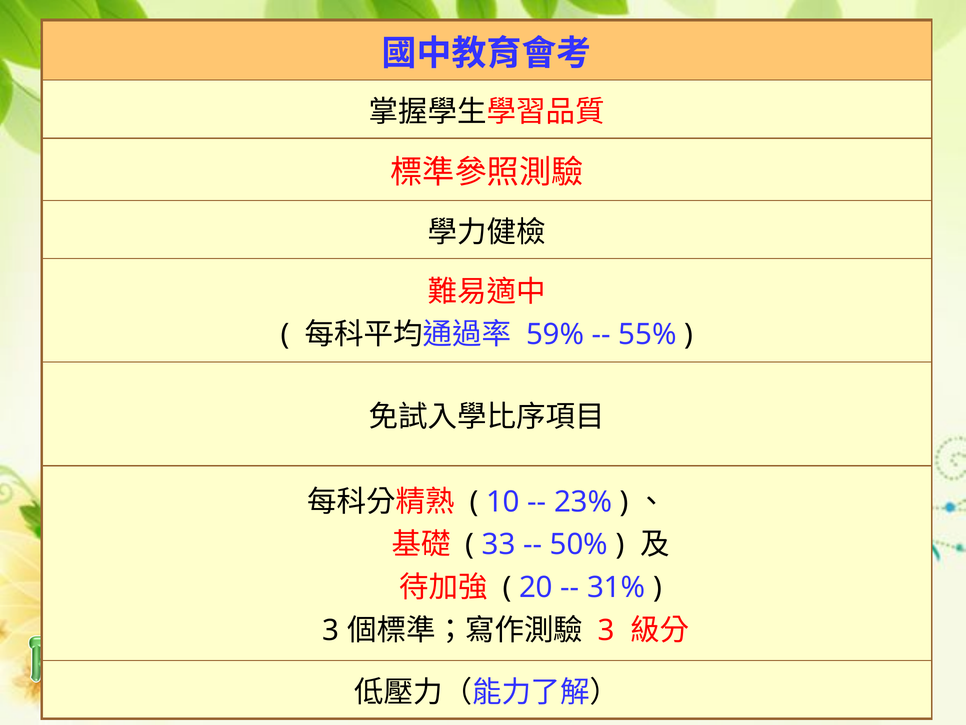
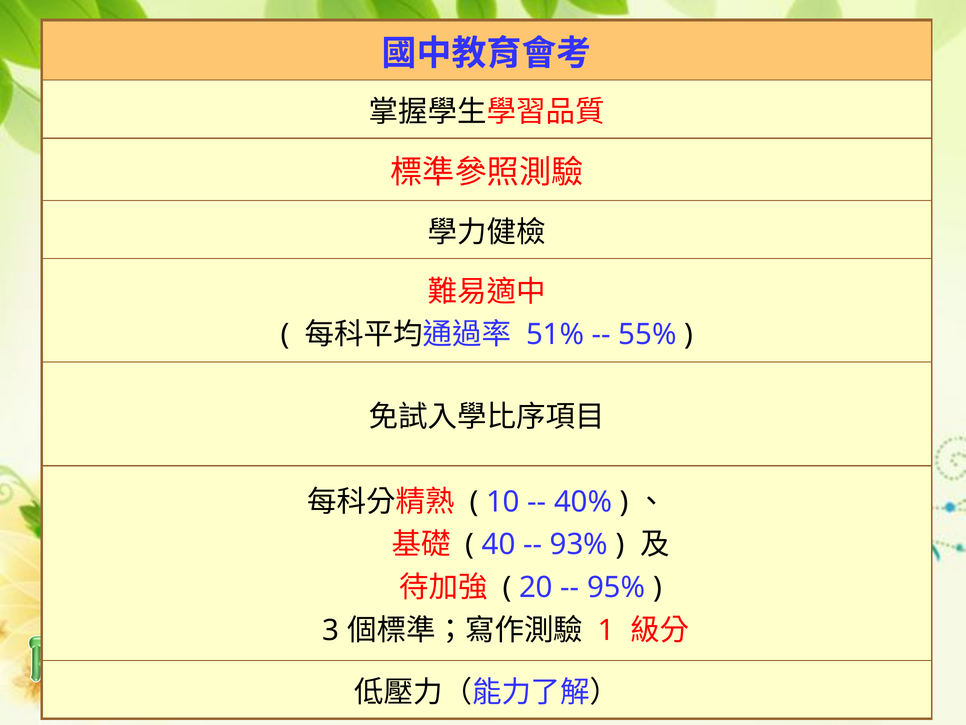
59%: 59% -> 51%
23%: 23% -> 40%
33: 33 -> 40
50%: 50% -> 93%
31%: 31% -> 95%
3 at (606, 630): 3 -> 1
